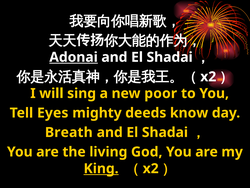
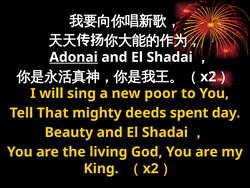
Eyes: Eyes -> That
know: know -> spent
Breath: Breath -> Beauty
King underline: present -> none
